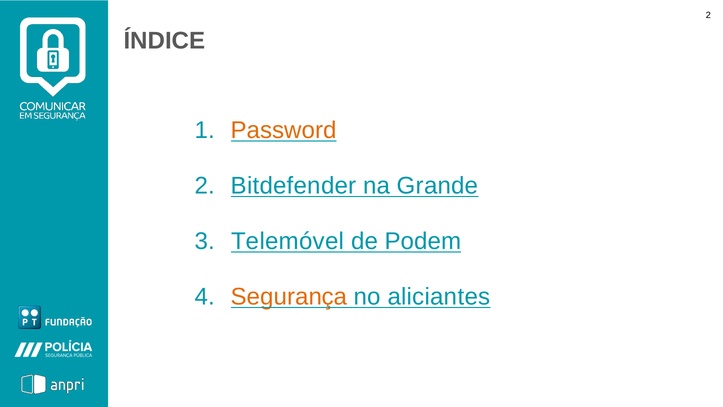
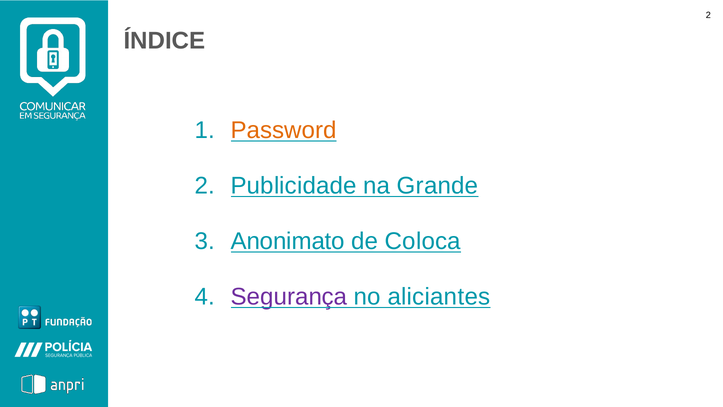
Bitdefender: Bitdefender -> Publicidade
Telemóvel: Telemóvel -> Anonimato
Podem: Podem -> Coloca
Segurança colour: orange -> purple
